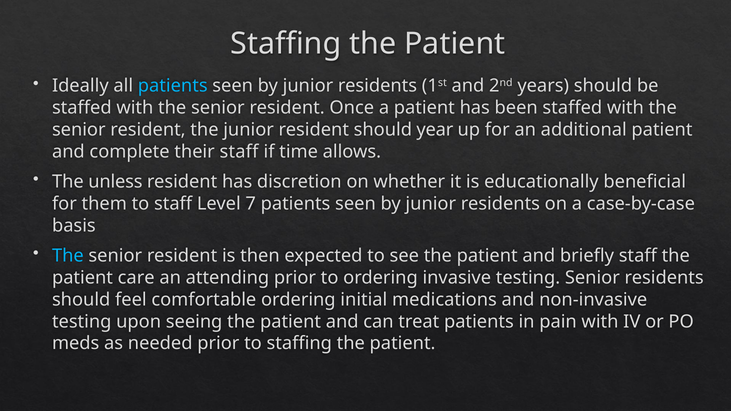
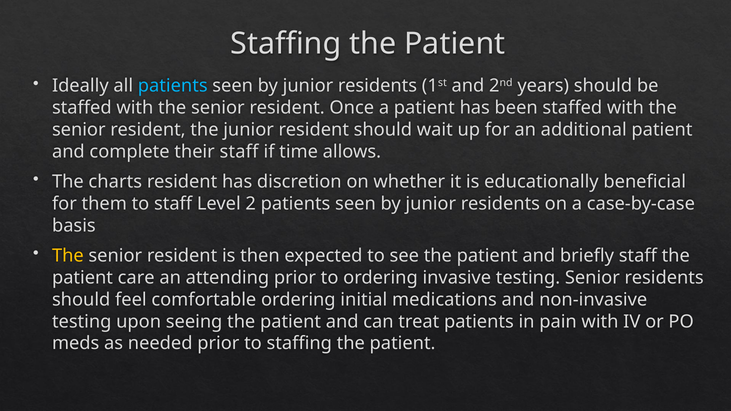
year: year -> wait
unless: unless -> charts
7: 7 -> 2
The at (68, 256) colour: light blue -> yellow
